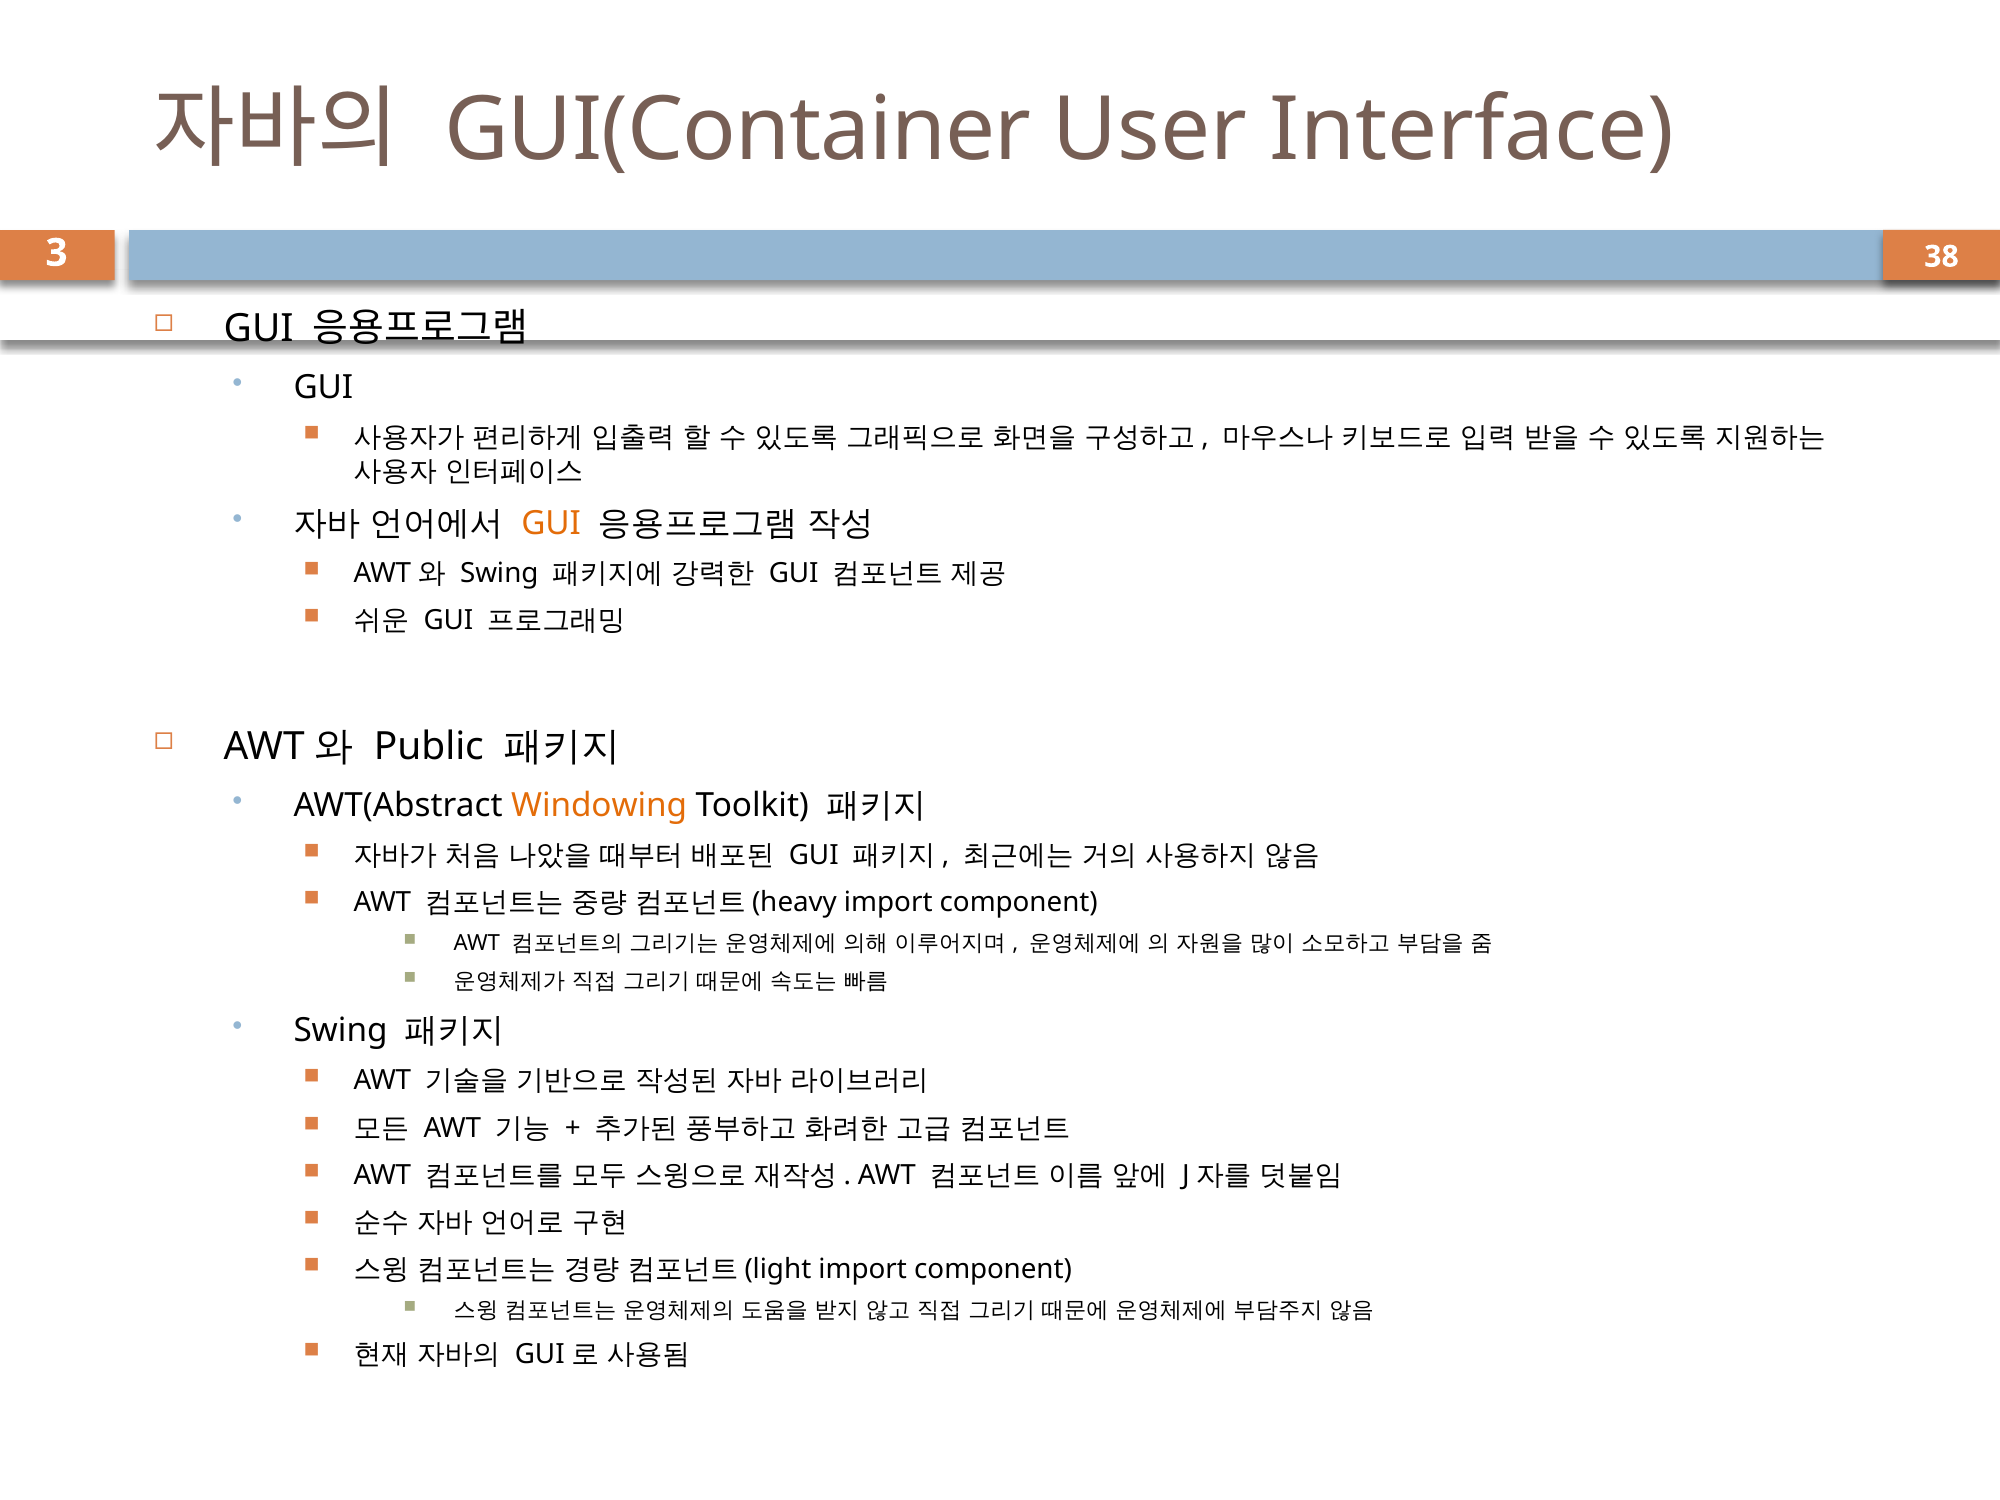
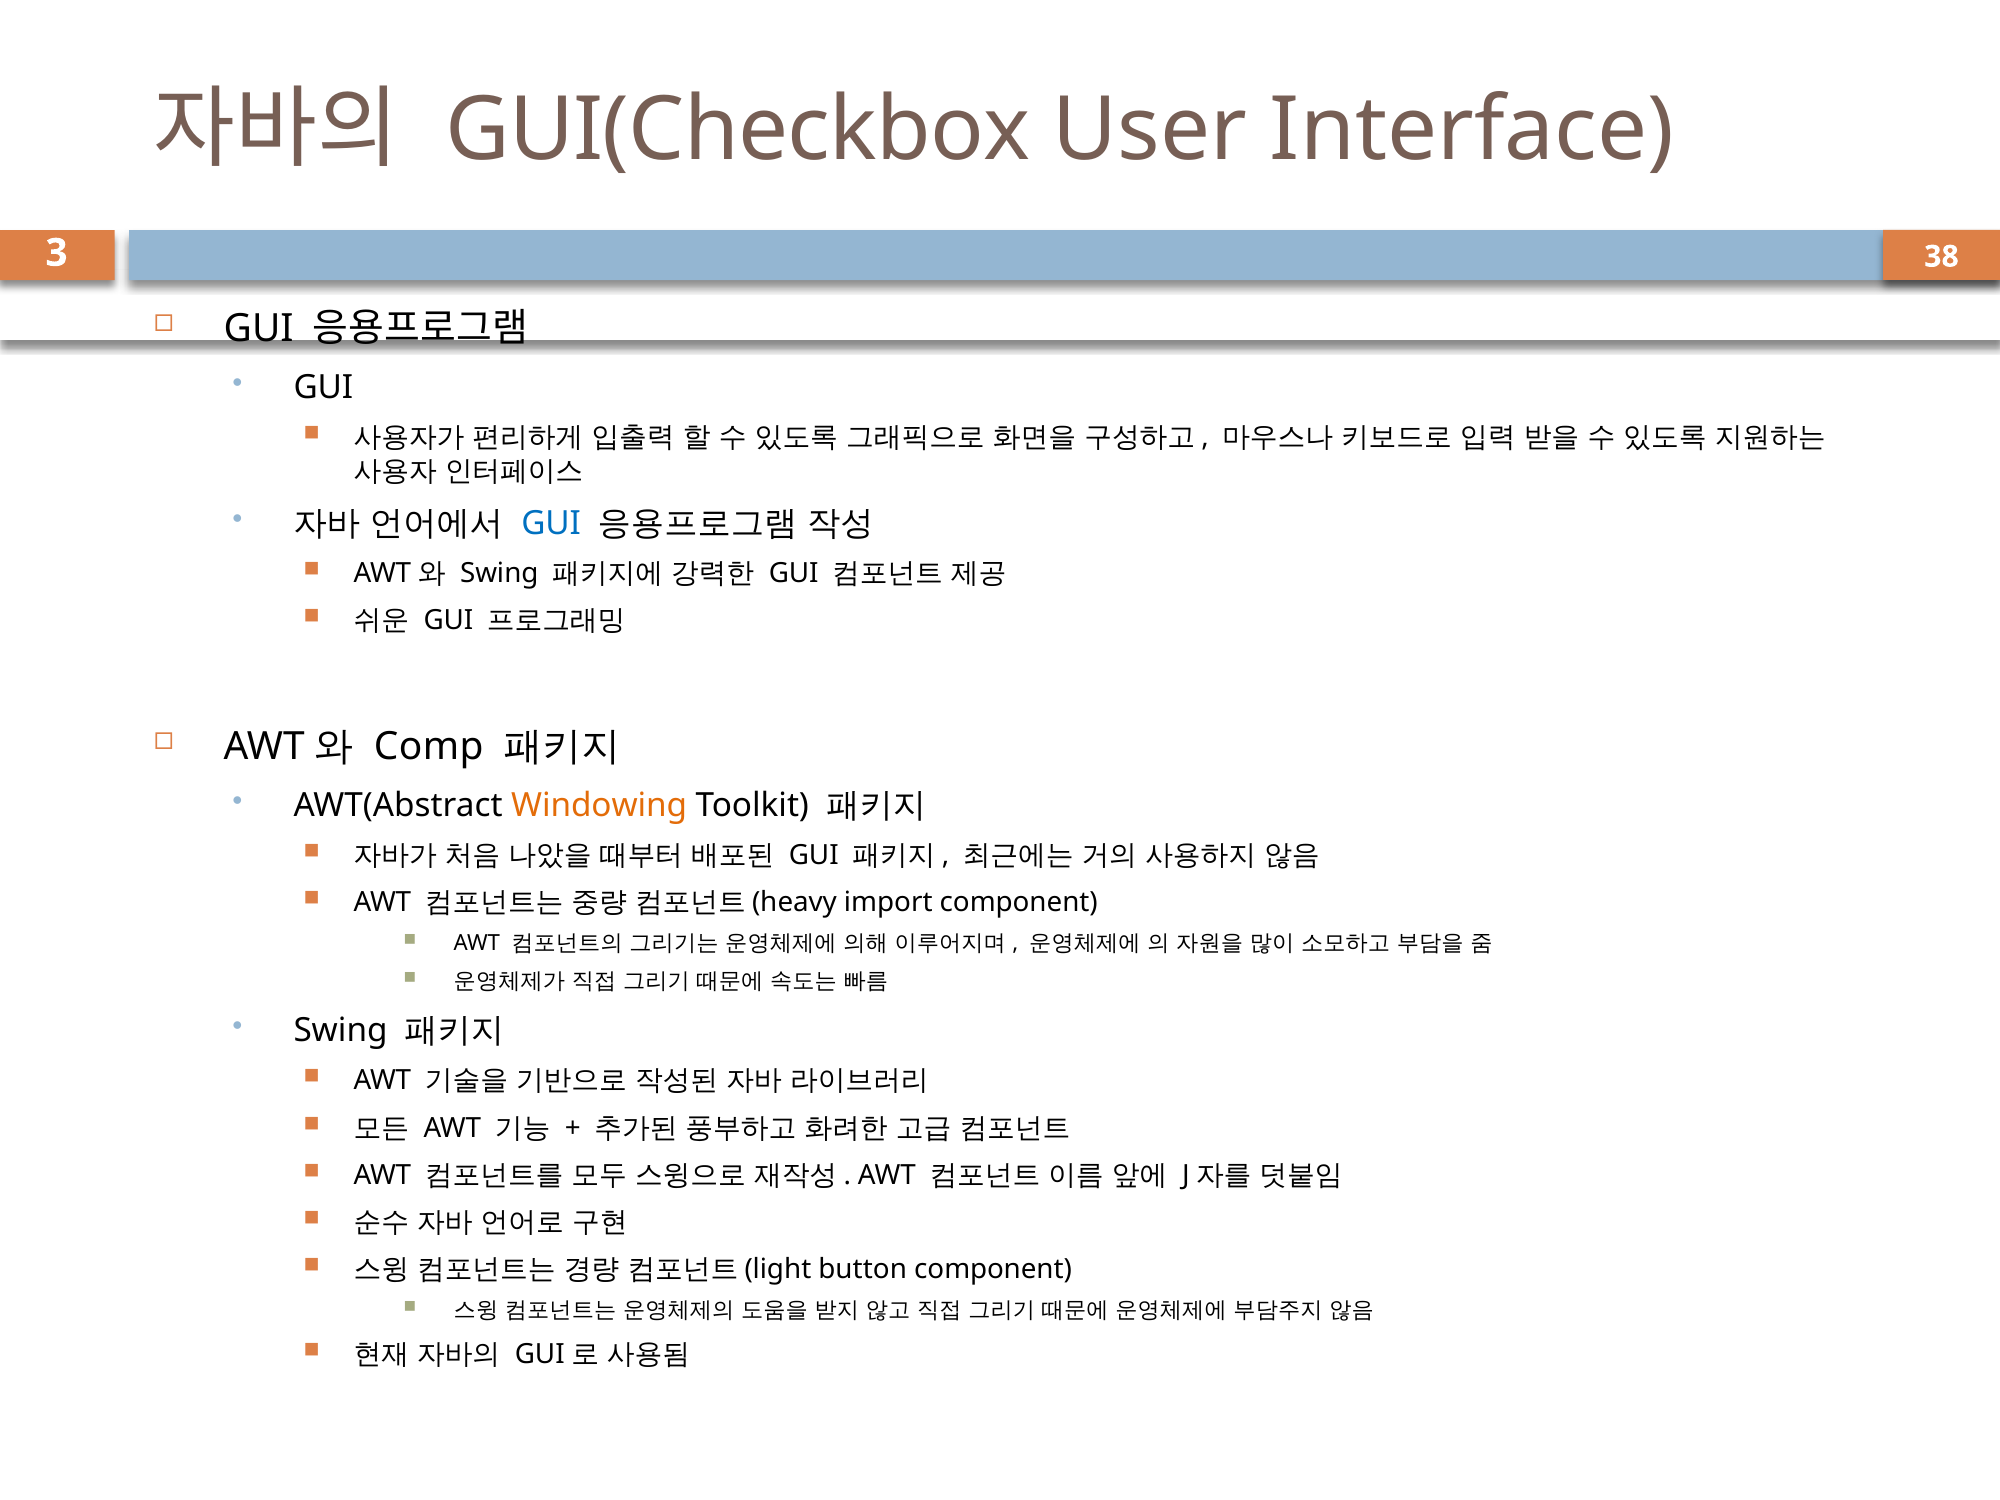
GUI(Container: GUI(Container -> GUI(Checkbox
GUI at (551, 523) colour: orange -> blue
Public: Public -> Comp
import at (863, 1270): import -> button
